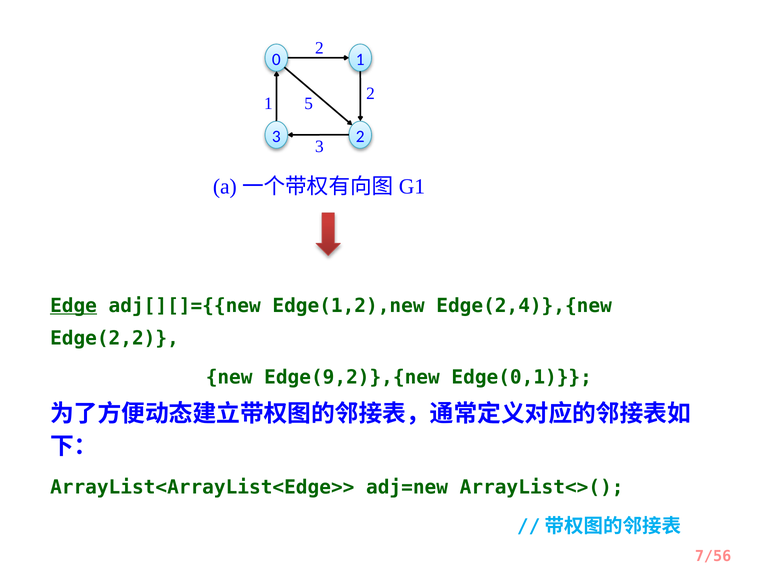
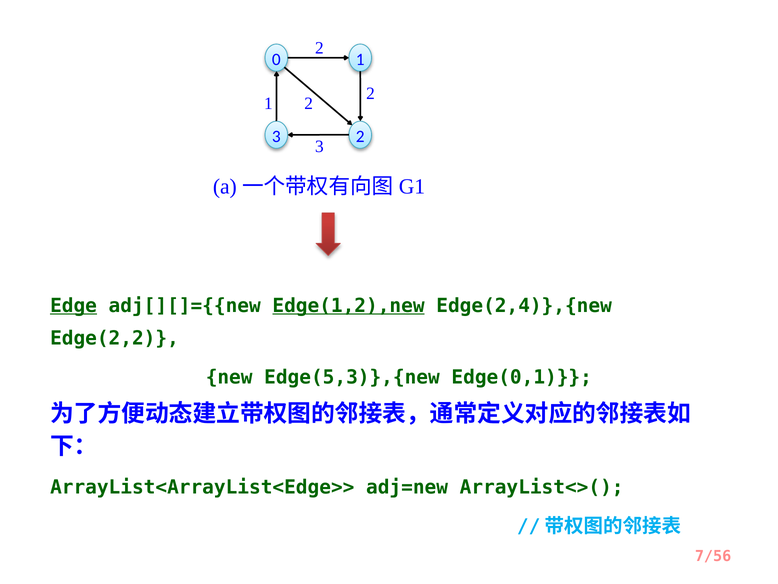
5 at (309, 104): 5 -> 2
Edge(1,2),new underline: none -> present
Edge(9,2)},{new: Edge(9,2)},{new -> Edge(5,3)},{new
